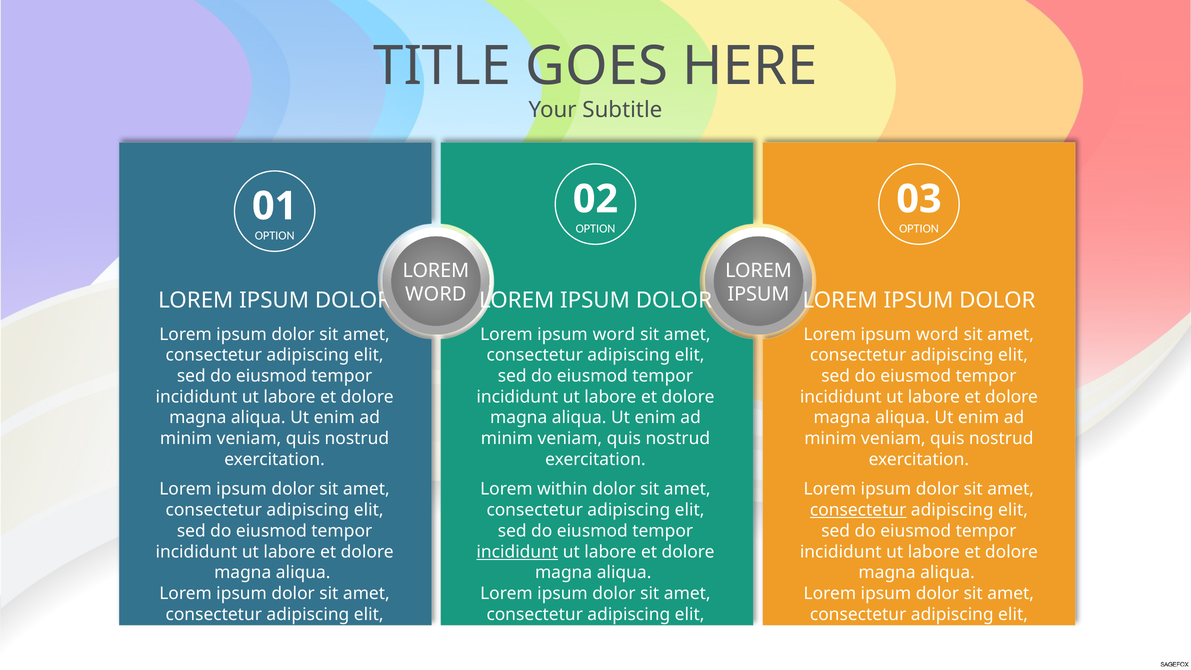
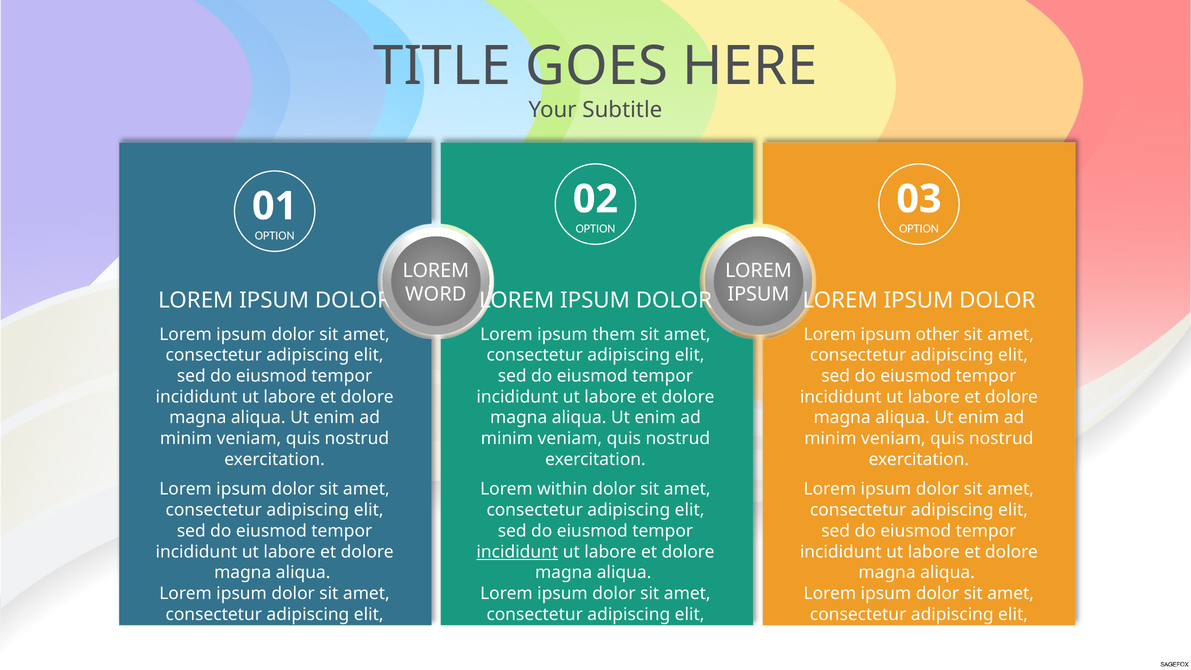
word at (614, 334): word -> them
word at (937, 334): word -> other
consectetur at (858, 510) underline: present -> none
